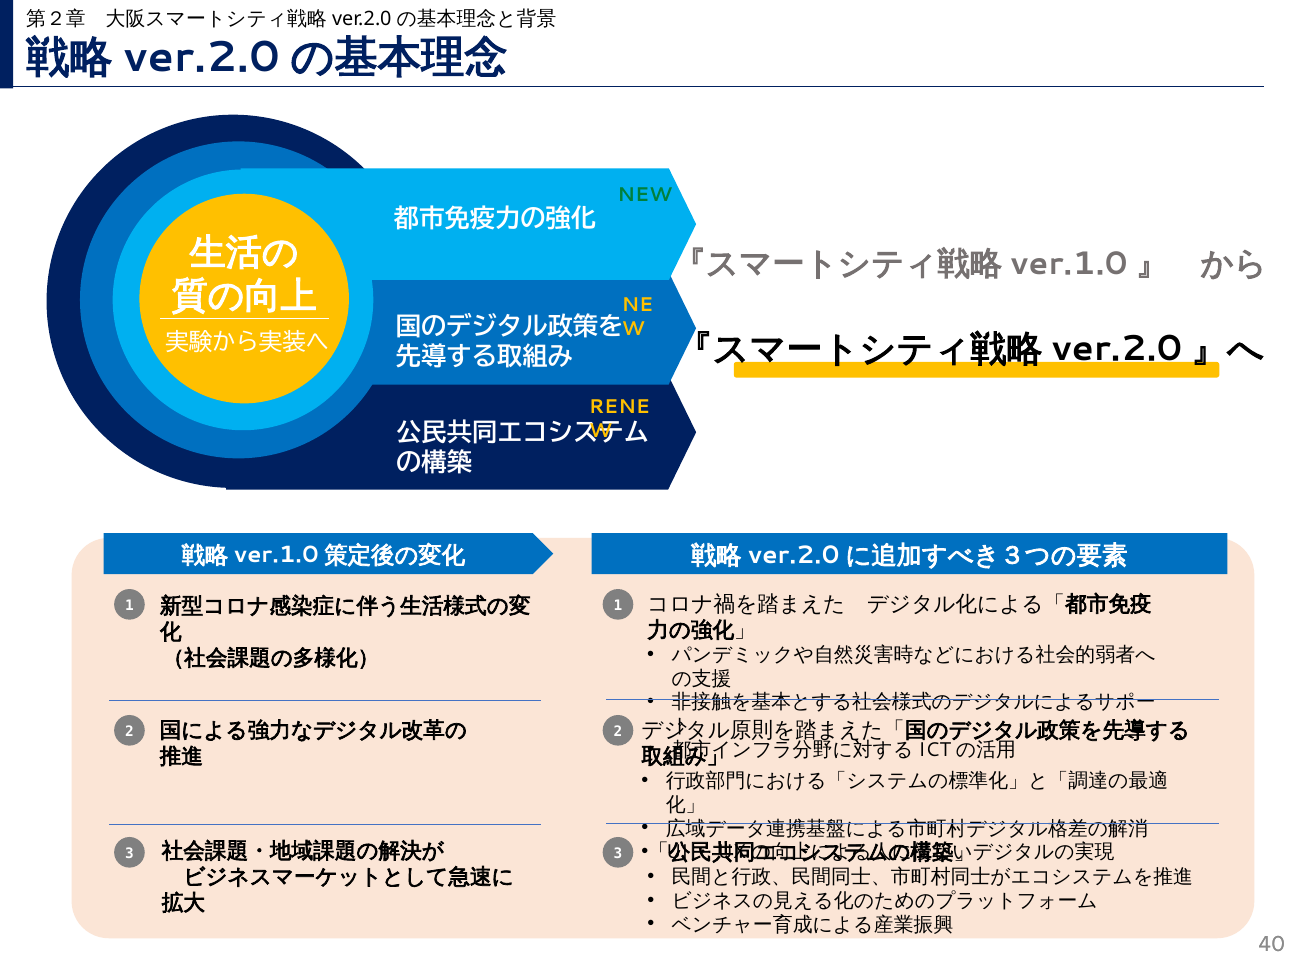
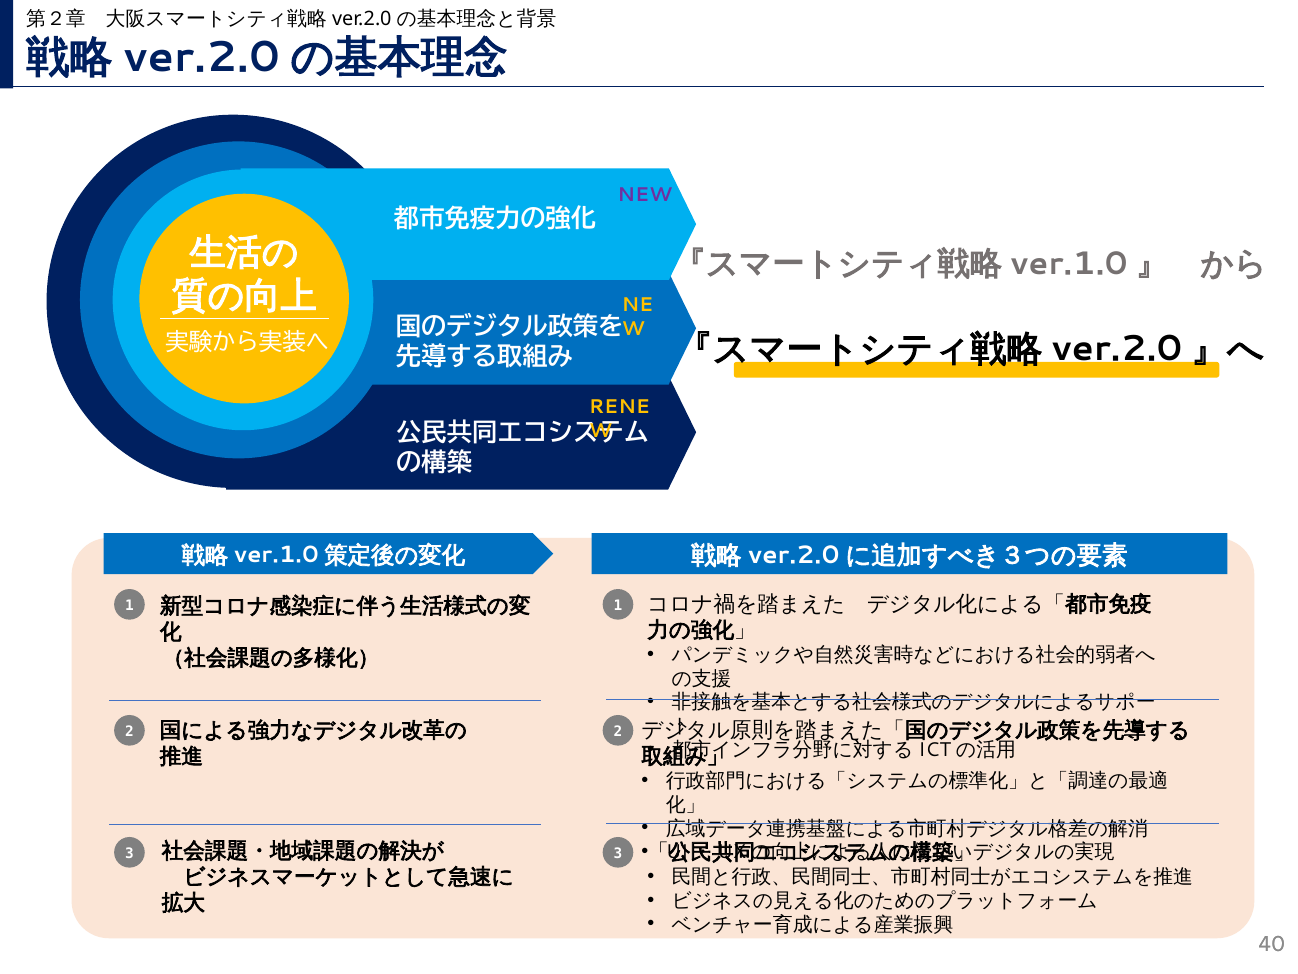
NEW colour: green -> purple
